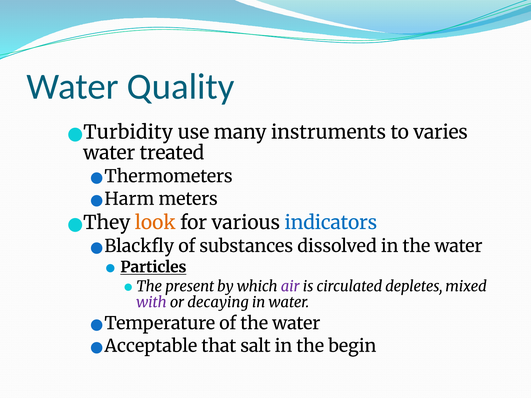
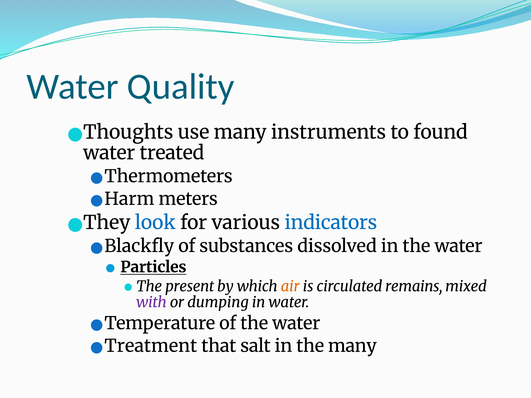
Turbidity: Turbidity -> Thoughts
varies: varies -> found
look colour: orange -> blue
air colour: purple -> orange
depletes: depletes -> remains
decaying: decaying -> dumping
Acceptable: Acceptable -> Treatment
the begin: begin -> many
